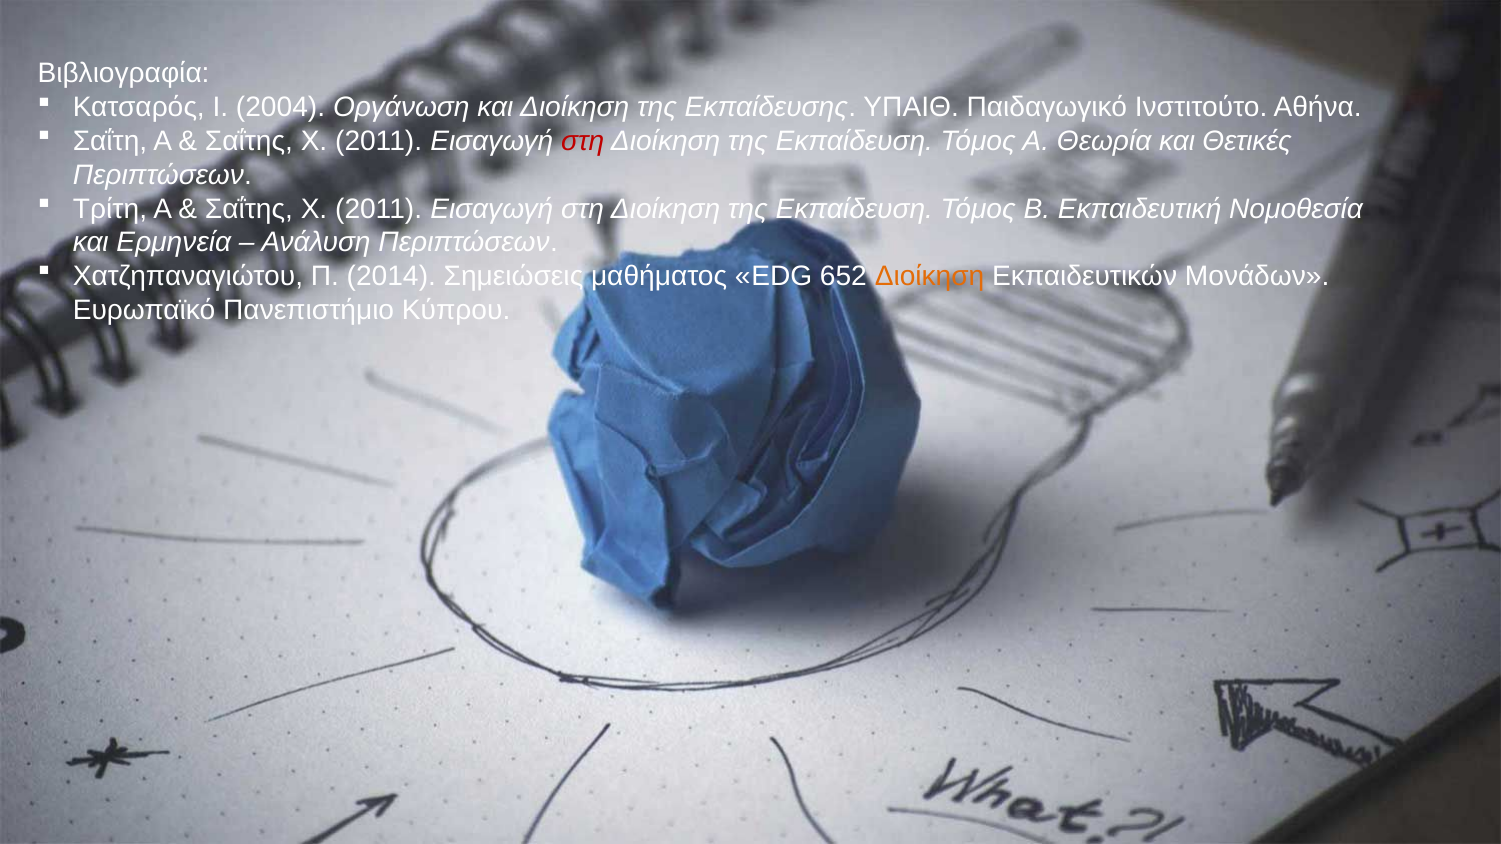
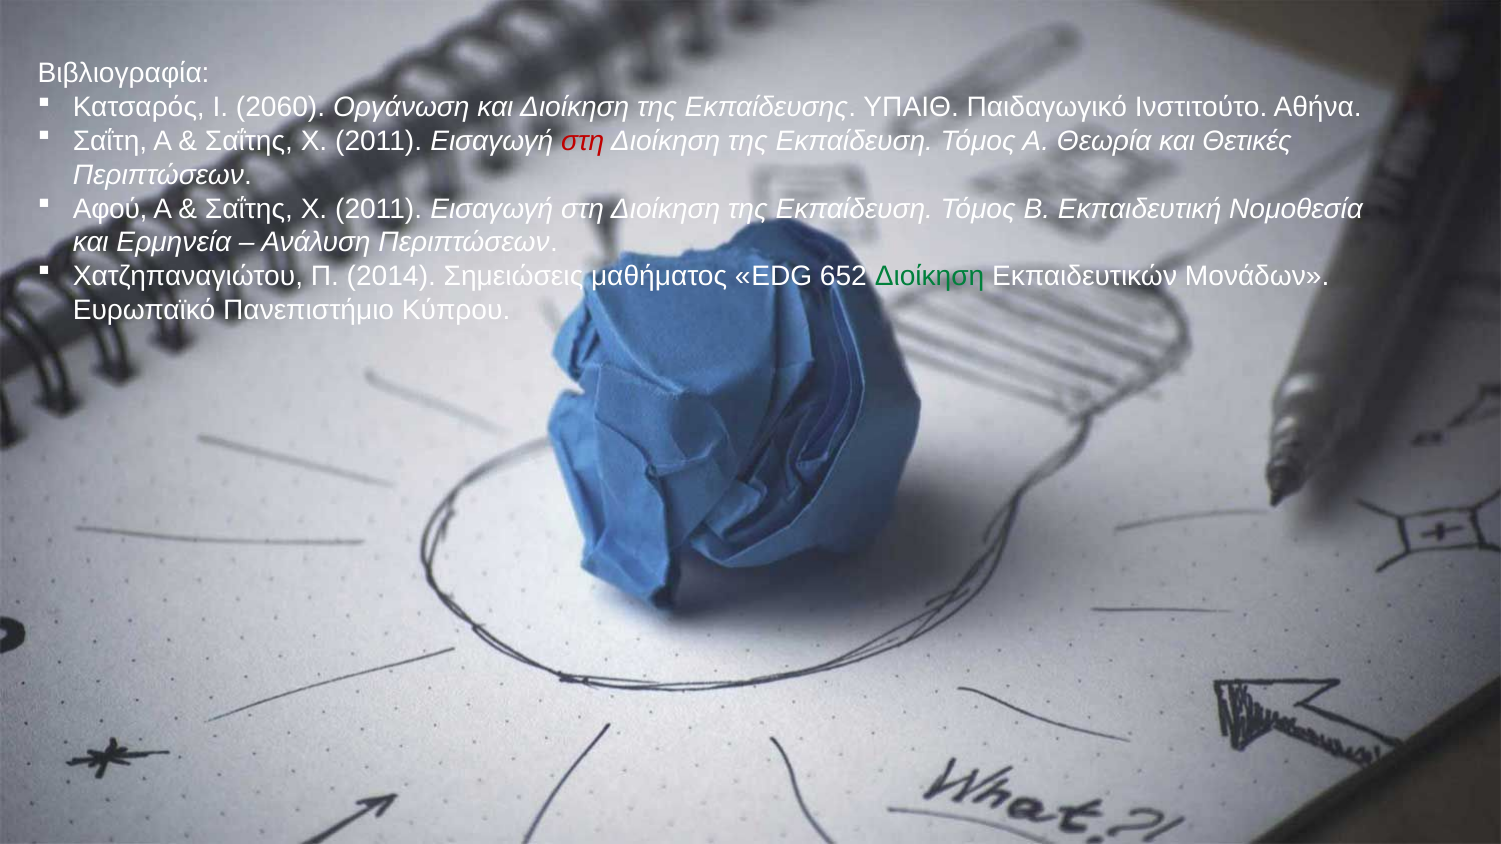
2004: 2004 -> 2060
Τρίτη: Τρίτη -> Αφού
Διοίκηση at (930, 276) colour: orange -> green
